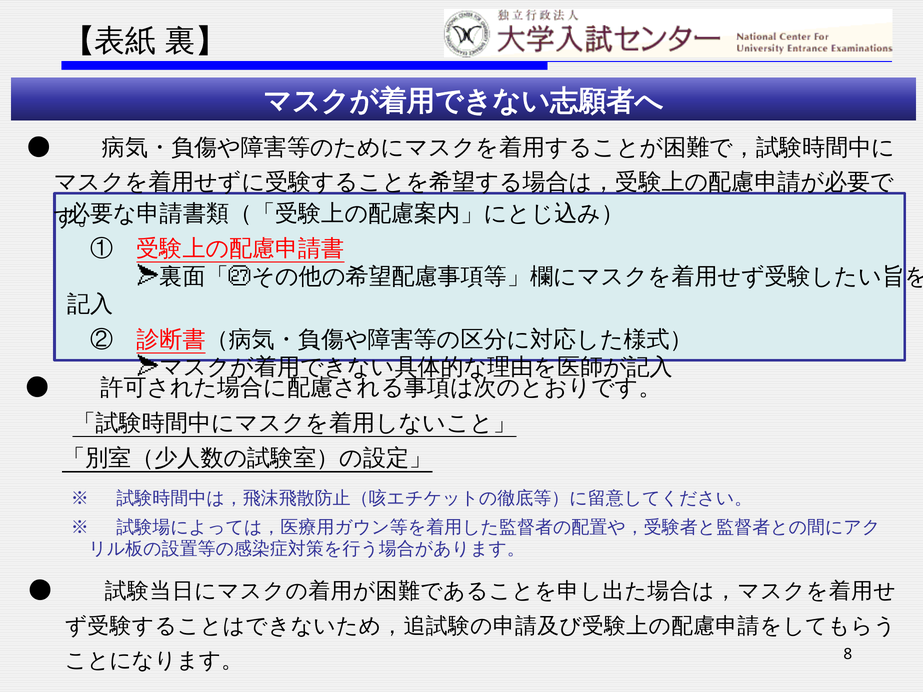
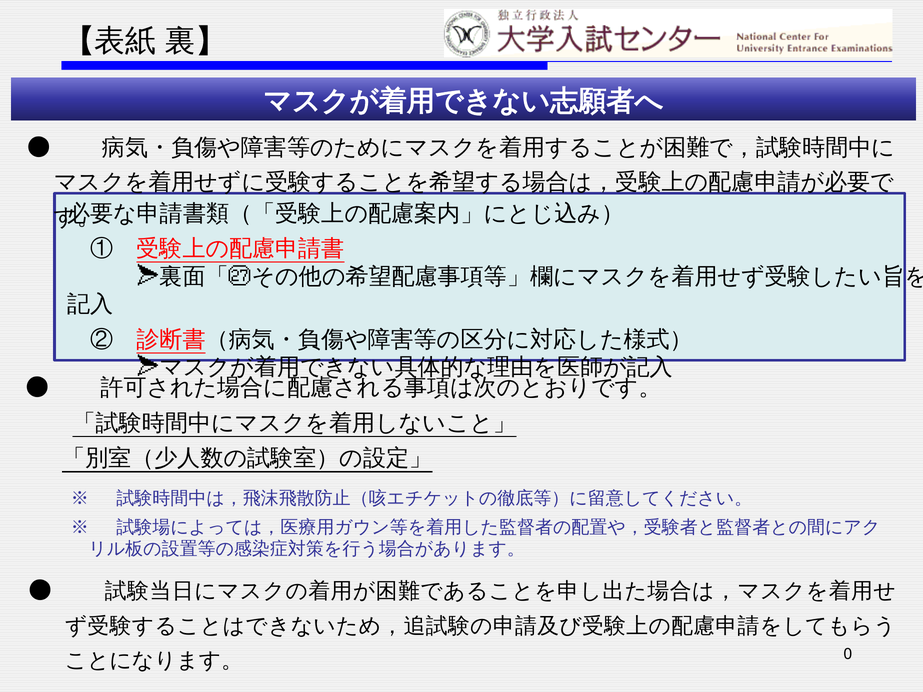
8: 8 -> 0
